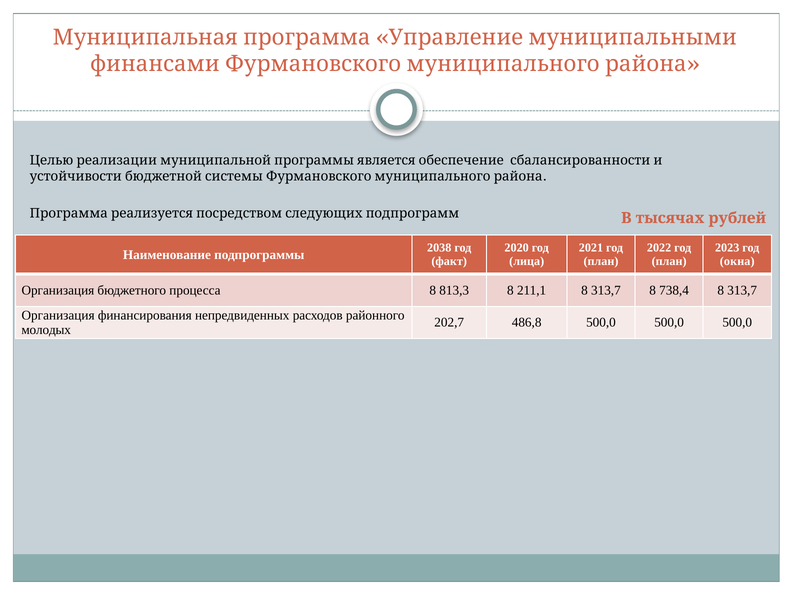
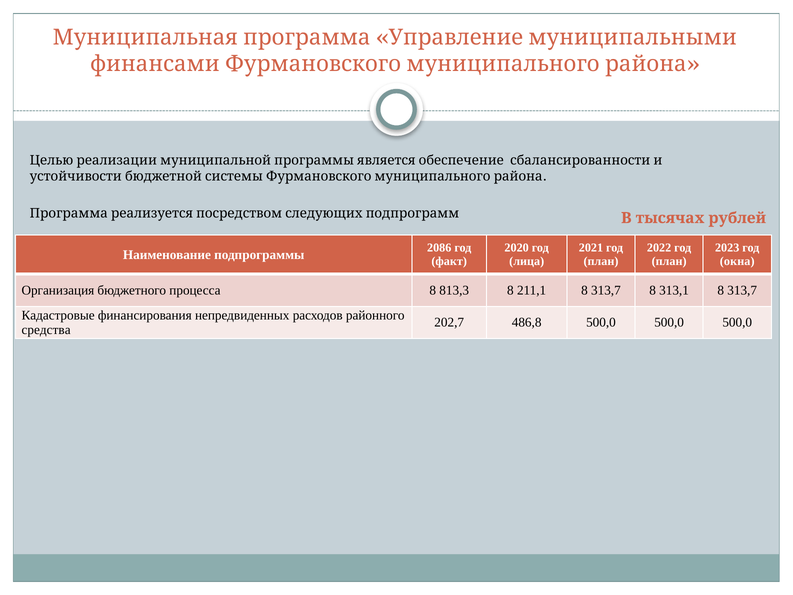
2038: 2038 -> 2086
738,4: 738,4 -> 313,1
Организация at (58, 315): Организация -> Кадастровые
молодых: молодых -> средства
